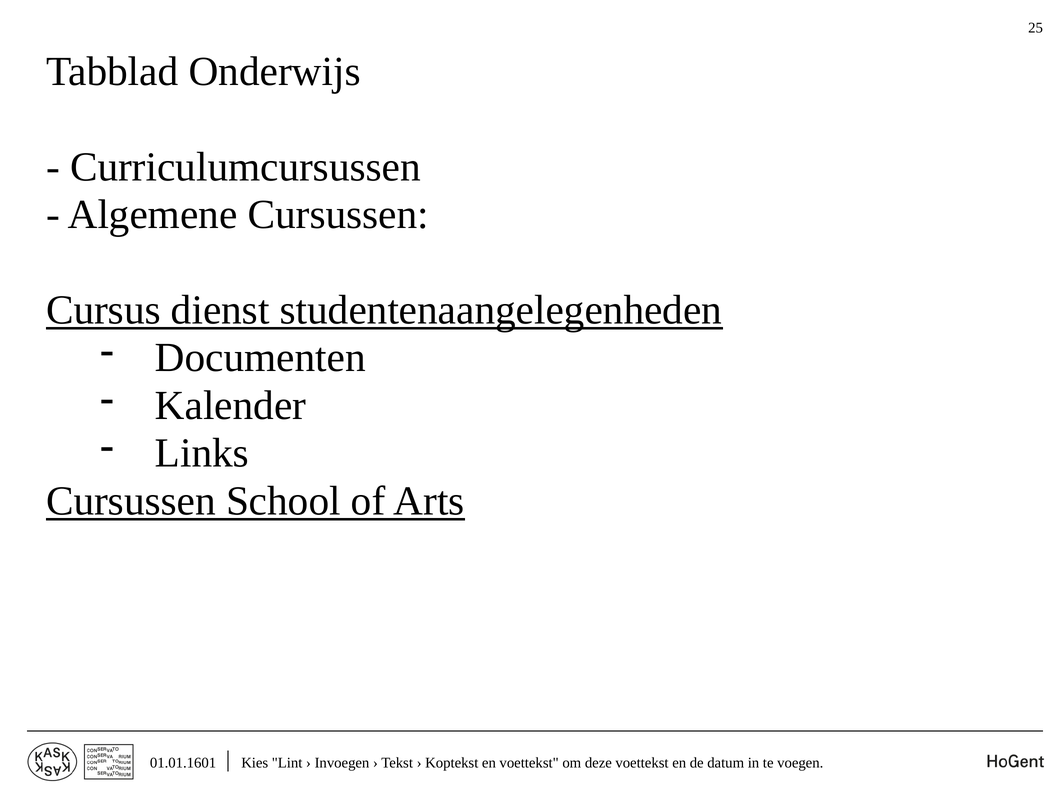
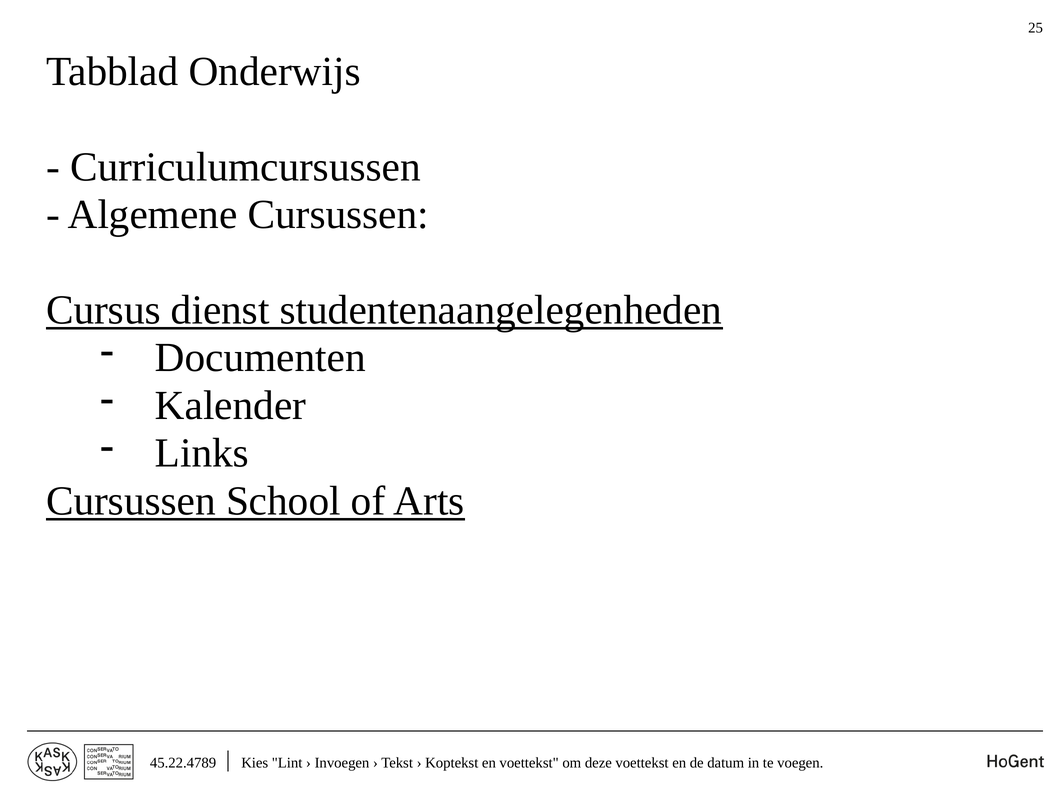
01.01.1601: 01.01.1601 -> 45.22.4789
